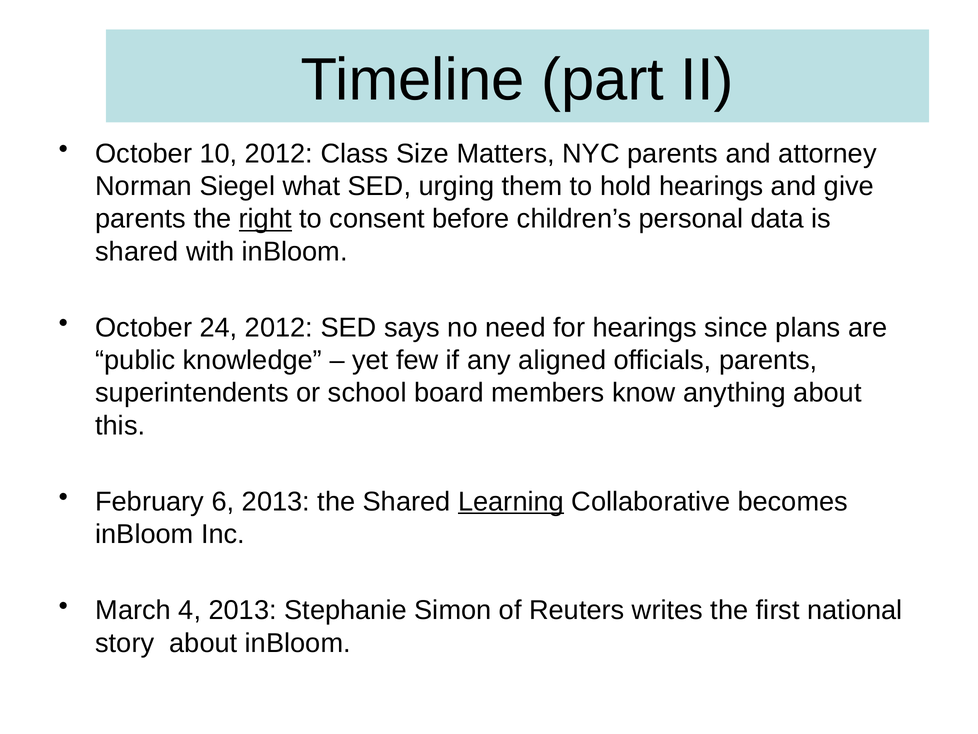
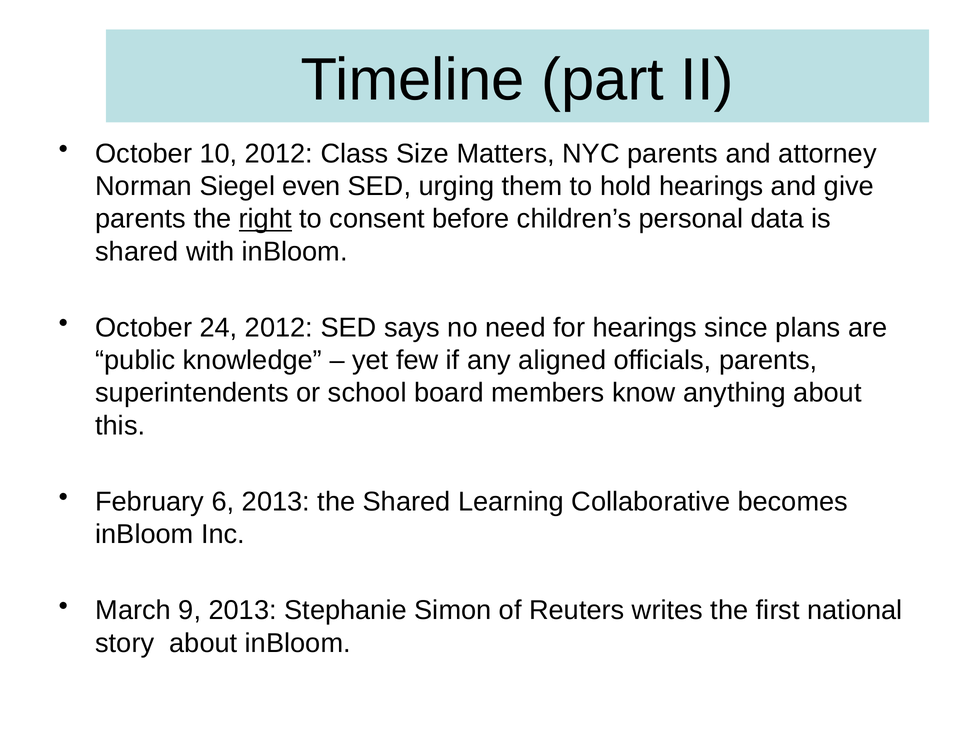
what: what -> even
Learning underline: present -> none
4: 4 -> 9
